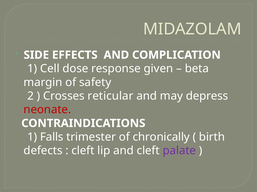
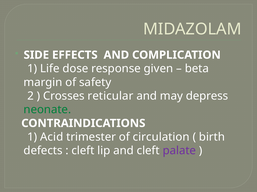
Cell: Cell -> Life
neonate colour: red -> green
Falls: Falls -> Acid
chronically: chronically -> circulation
